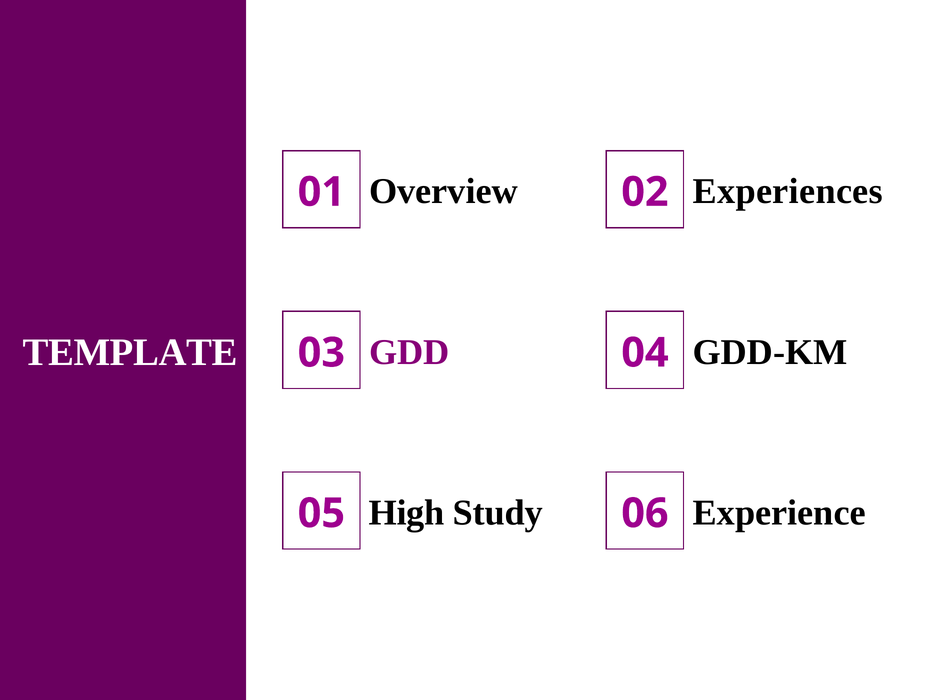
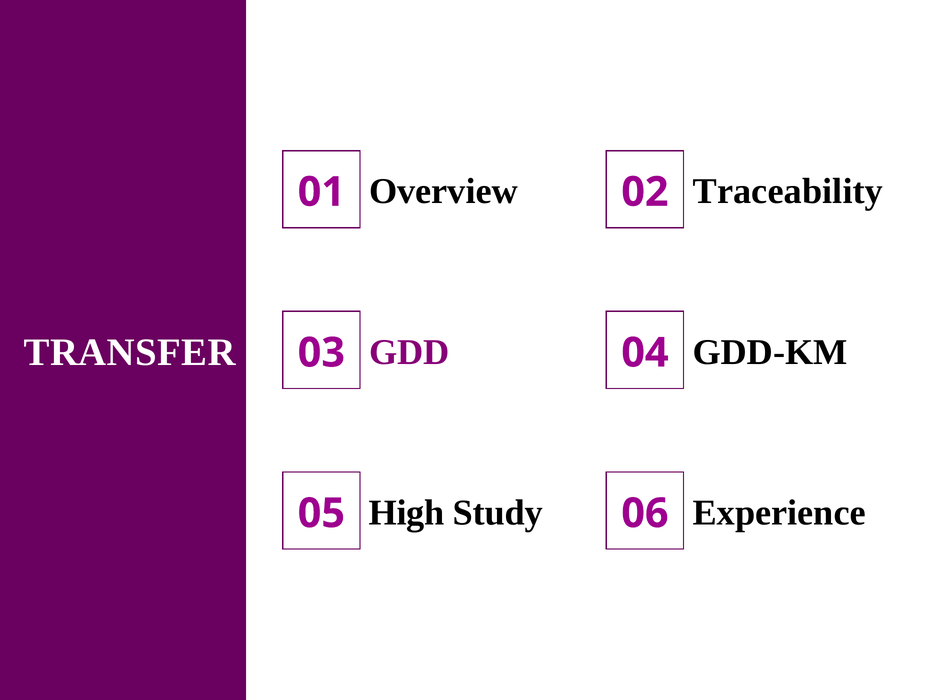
Experiences: Experiences -> Traceability
TEMPLATE: TEMPLATE -> TRANSFER
